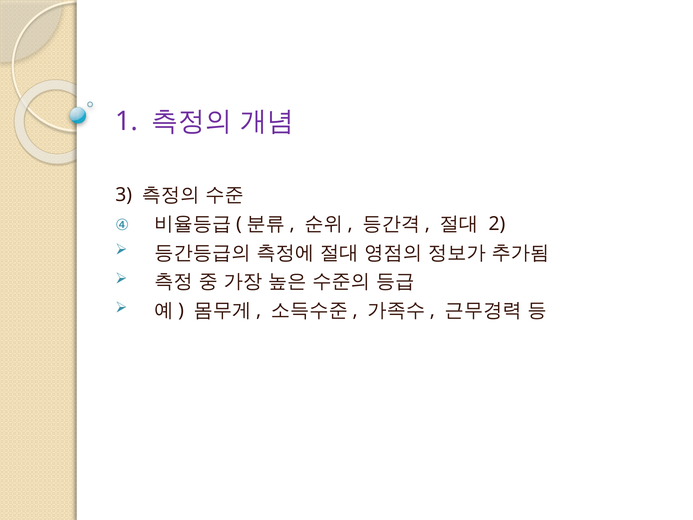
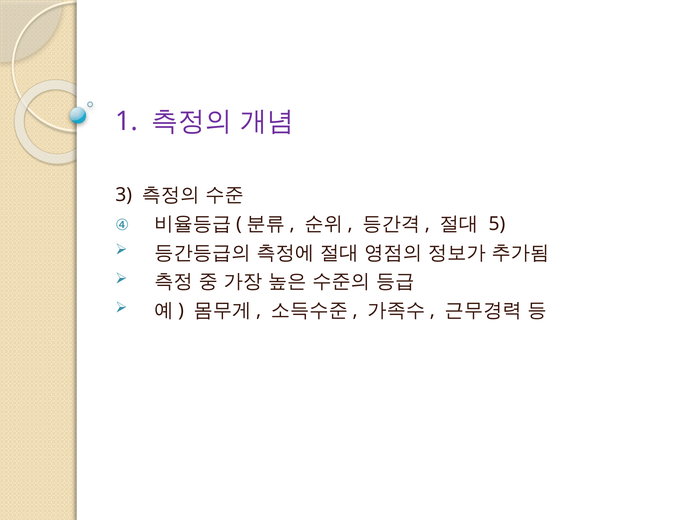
2: 2 -> 5
